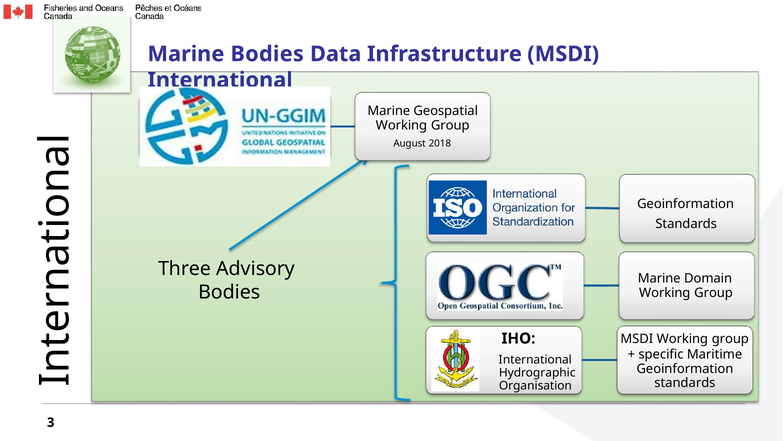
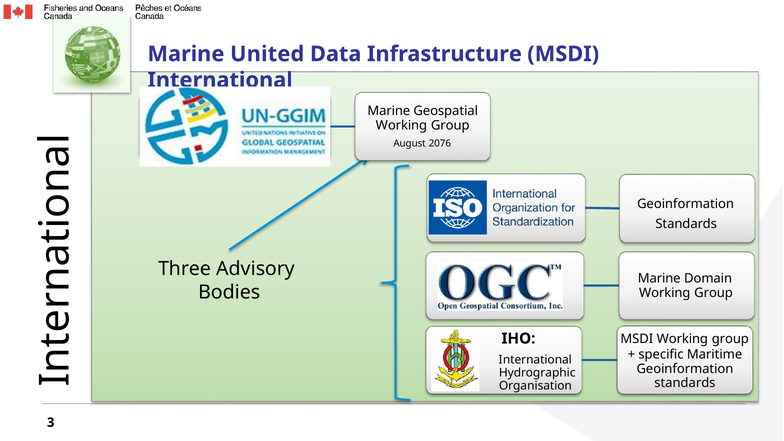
Marine Bodies: Bodies -> United
2018: 2018 -> 2076
